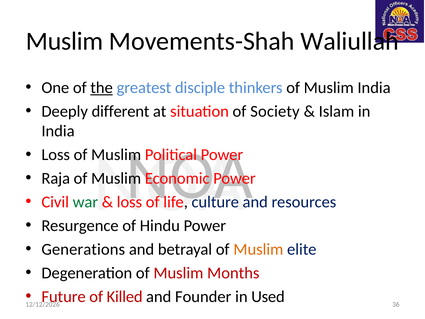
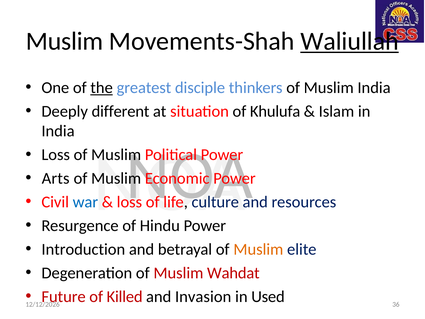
Waliullah underline: none -> present
Society: Society -> Khulufa
Raja: Raja -> Arts
war colour: green -> blue
Generations: Generations -> Introduction
Months: Months -> Wahdat
Founder: Founder -> Invasion
